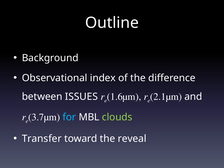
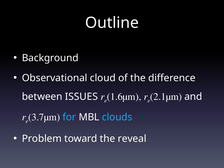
index: index -> cloud
clouds colour: light green -> light blue
Transfer: Transfer -> Problem
